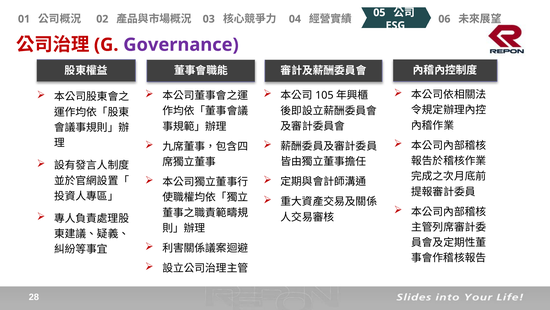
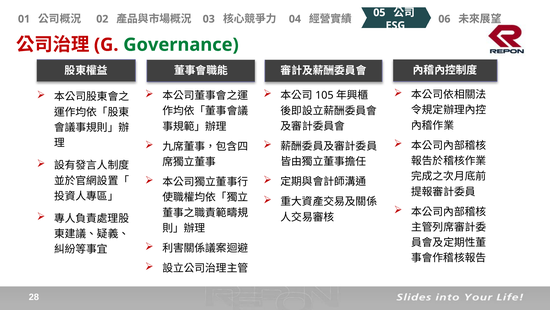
Governance colour: purple -> green
